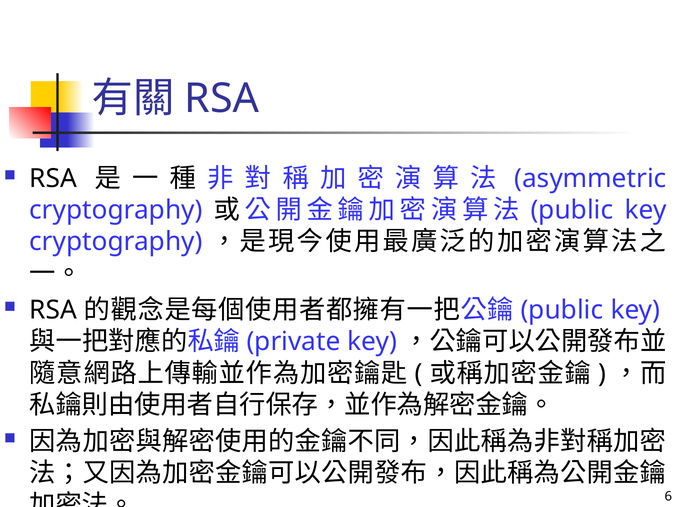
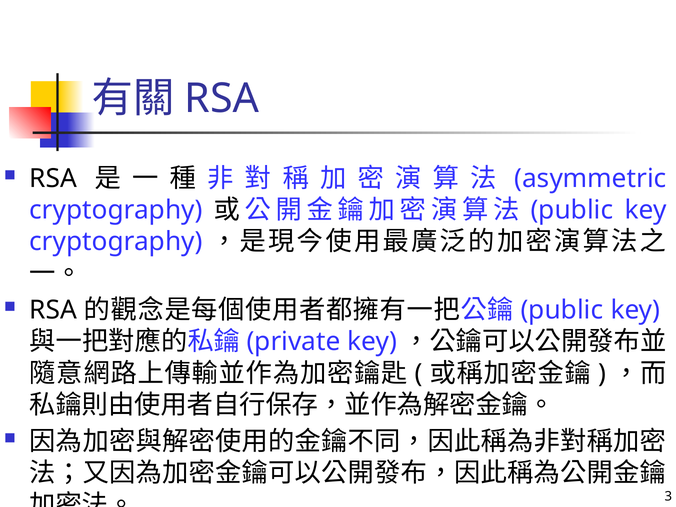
6: 6 -> 3
